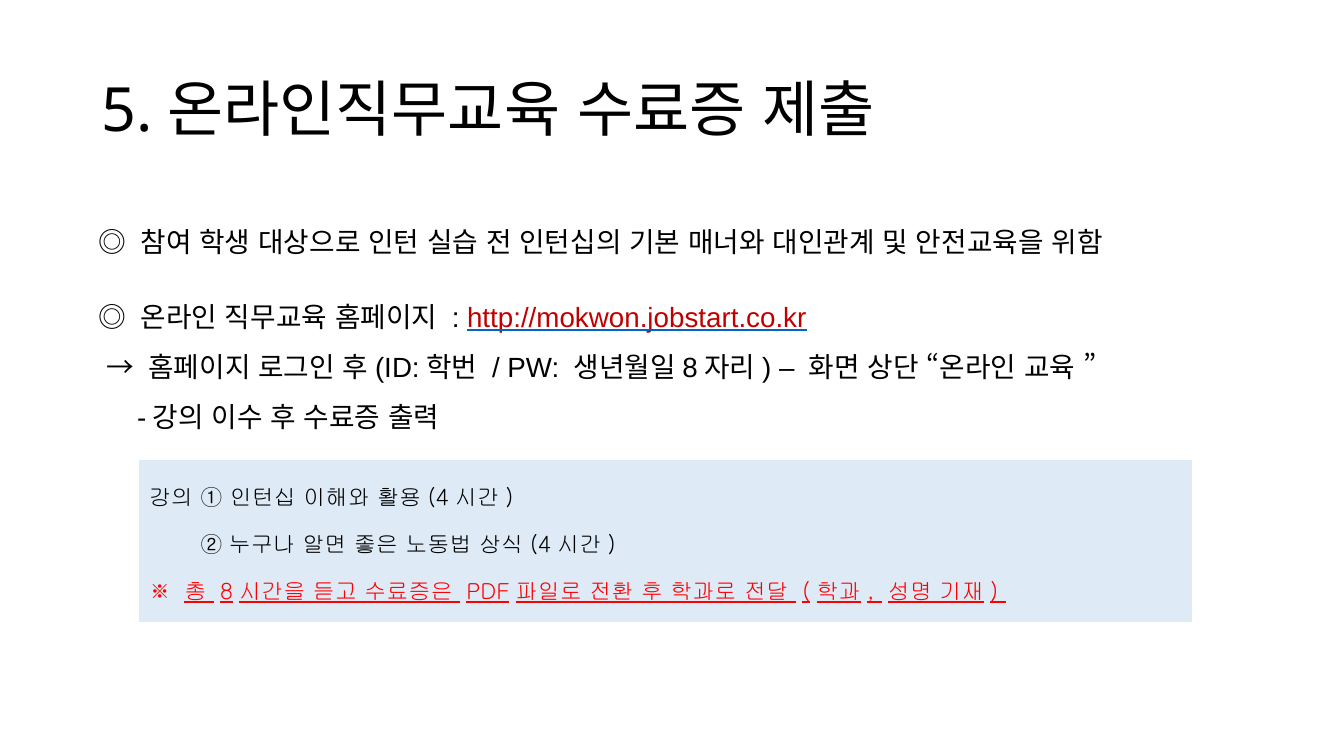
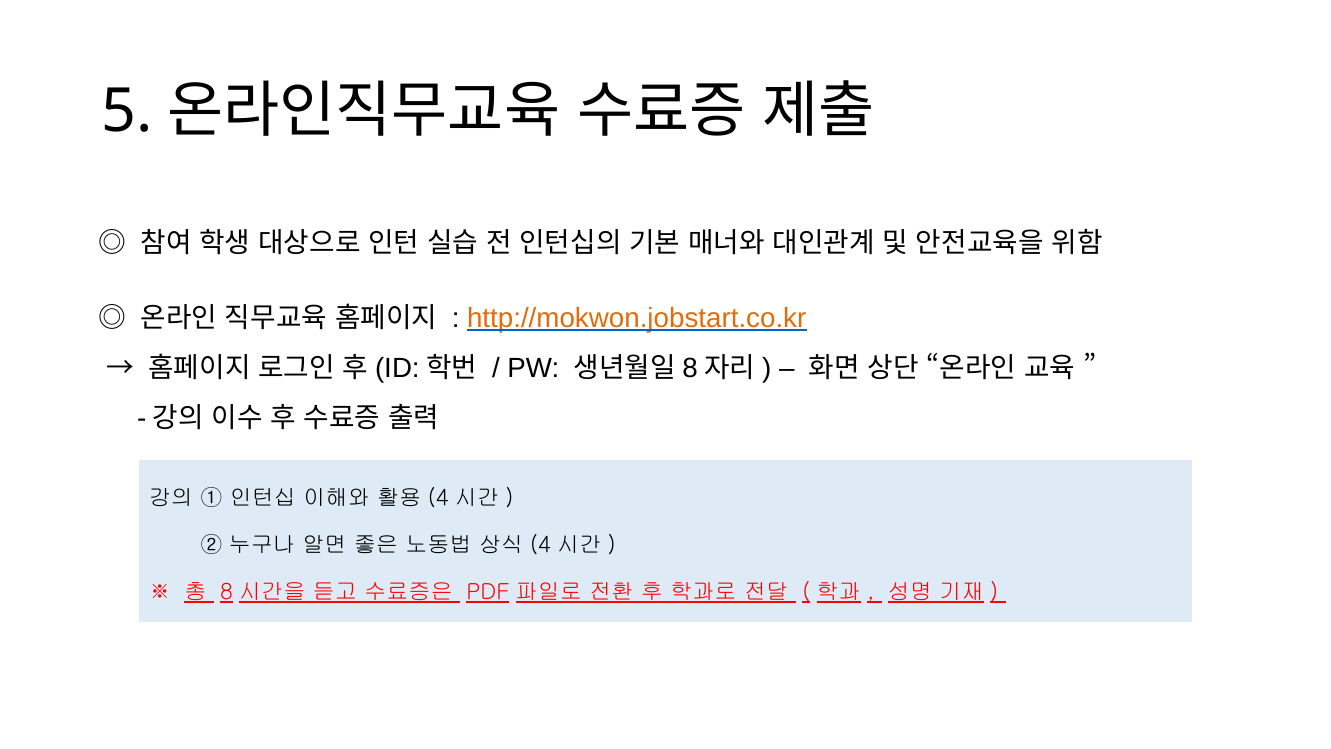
http://mokwon.jobstart.co.kr colour: red -> orange
